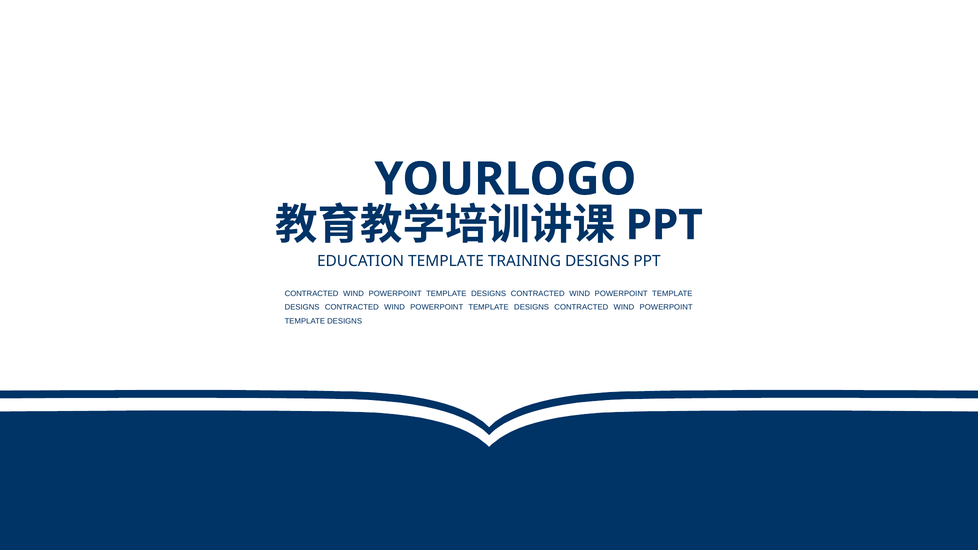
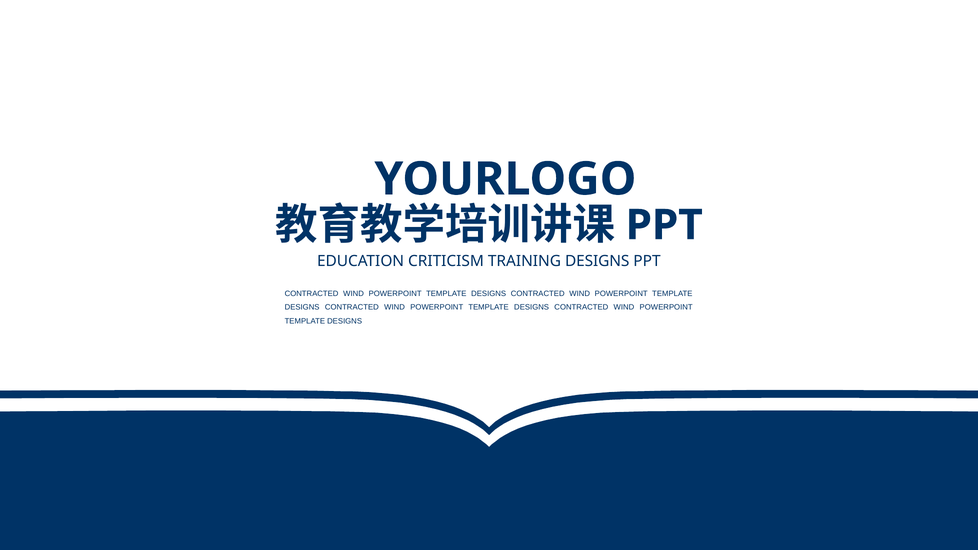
EDUCATION TEMPLATE: TEMPLATE -> CRITICISM
